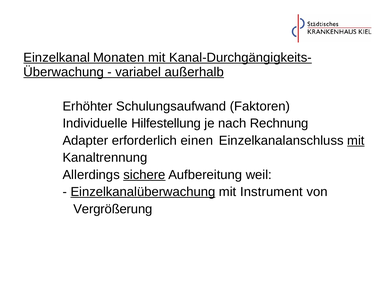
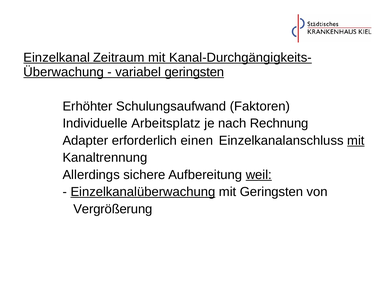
Monaten: Monaten -> Zeitraum
variabel außerhalb: außerhalb -> geringsten
Hilfestellung: Hilfestellung -> Arbeitsplatz
sichere underline: present -> none
weil underline: none -> present
mit Instrument: Instrument -> Geringsten
